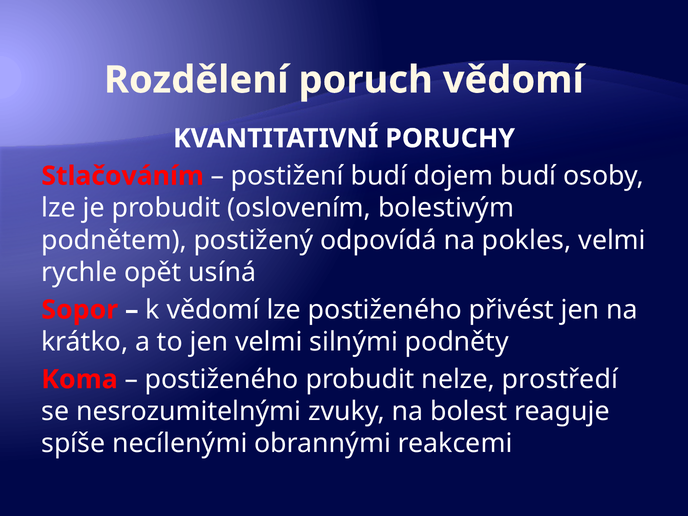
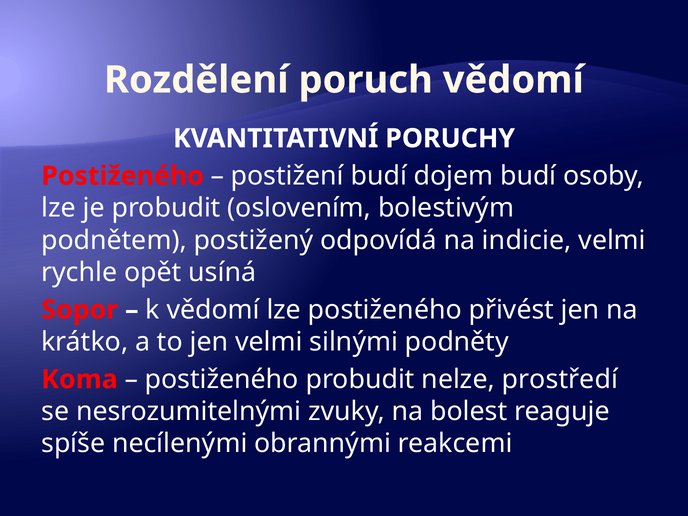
Stlačováním at (123, 176): Stlačováním -> Postiženého
pokles: pokles -> indicie
